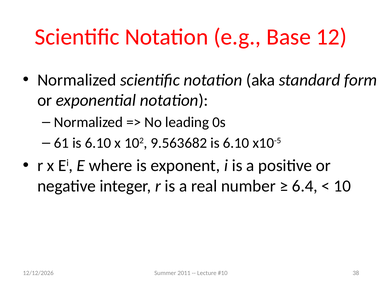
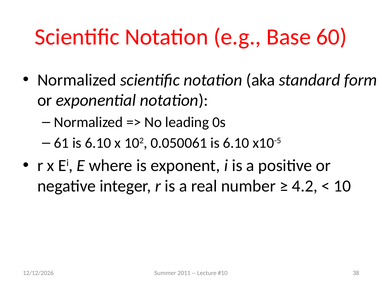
12: 12 -> 60
9.563682: 9.563682 -> 0.050061
6.4: 6.4 -> 4.2
